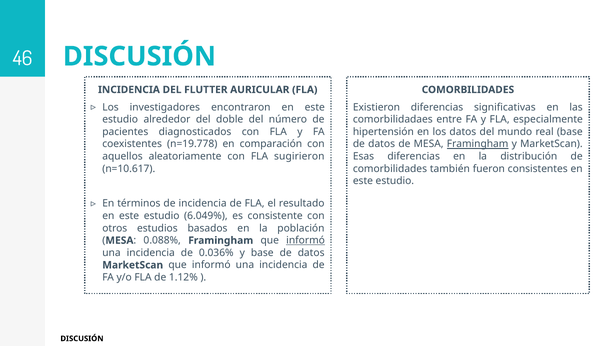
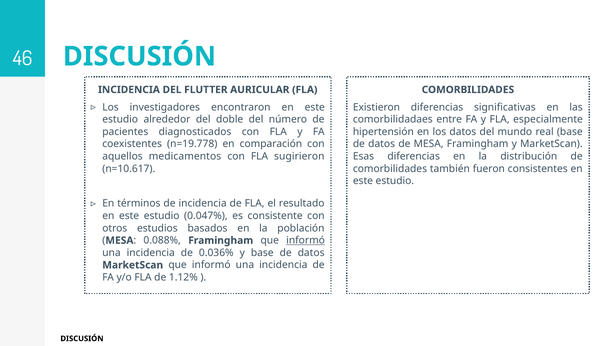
Framingham at (478, 144) underline: present -> none
aleatoriamente: aleatoriamente -> medicamentos
6.049%: 6.049% -> 0.047%
